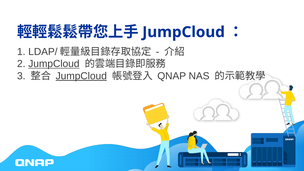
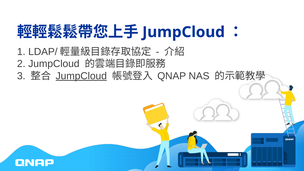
JumpCloud at (54, 64) underline: present -> none
